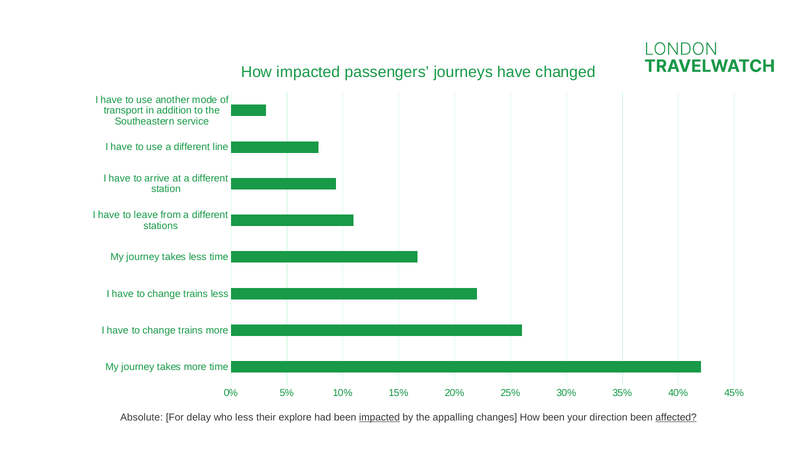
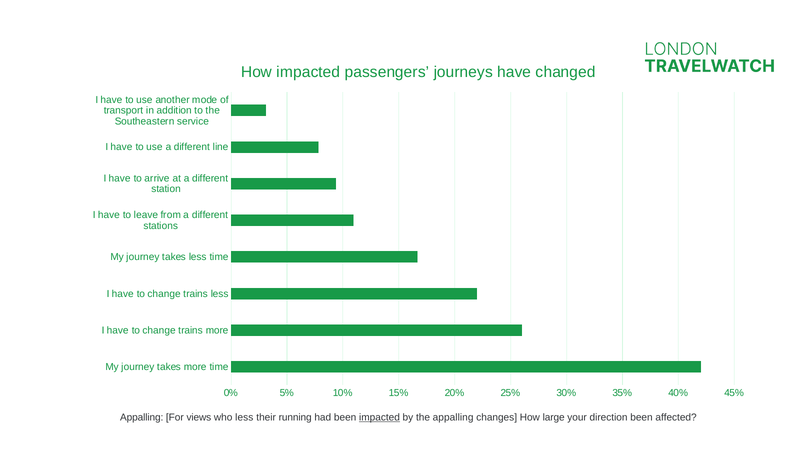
Absolute at (142, 417): Absolute -> Appalling
delay: delay -> views
explore: explore -> running
How been: been -> large
affected underline: present -> none
